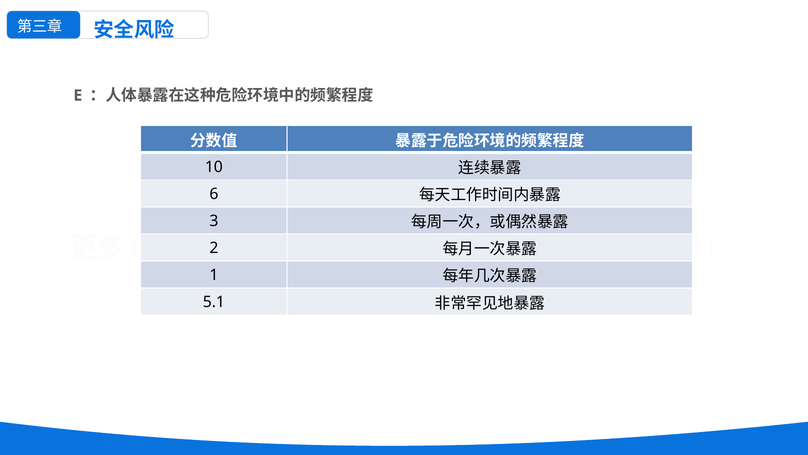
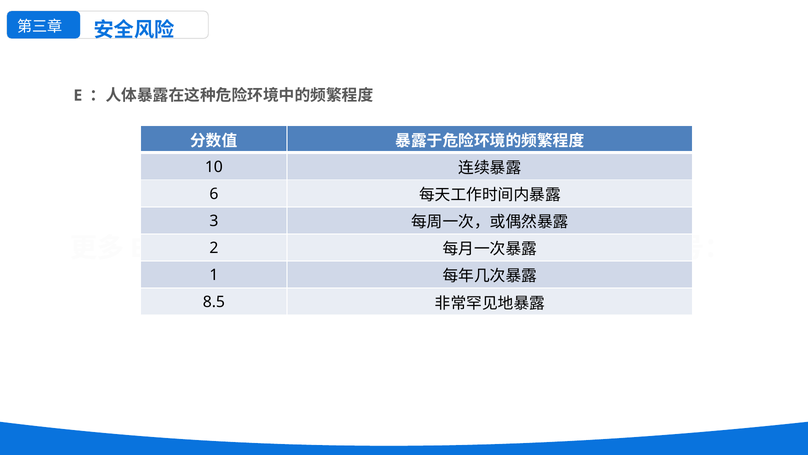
5.1: 5.1 -> 8.5
